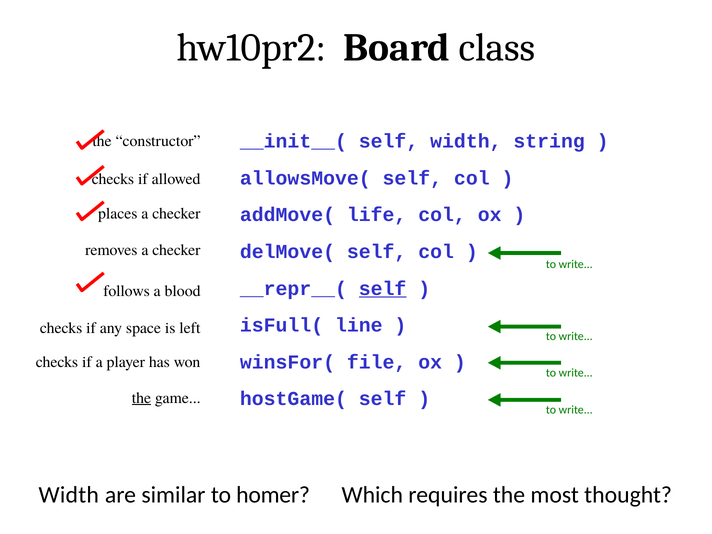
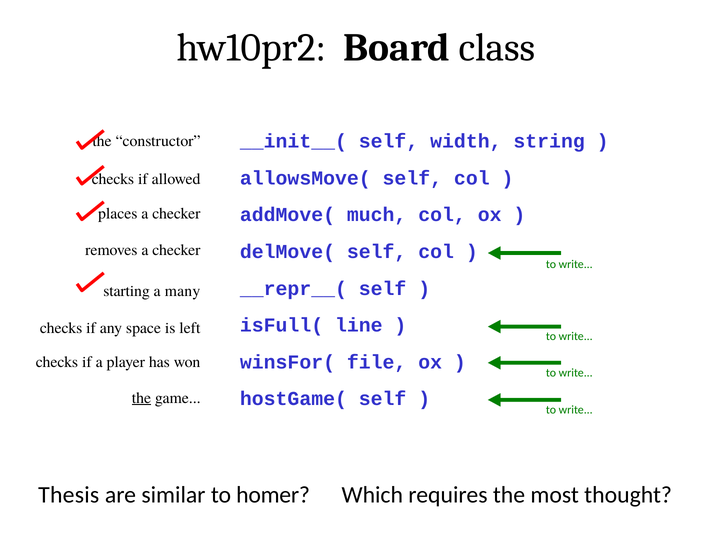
life: life -> much
self at (383, 288) underline: present -> none
follows: follows -> starting
blood: blood -> many
Width at (69, 495): Width -> Thesis
